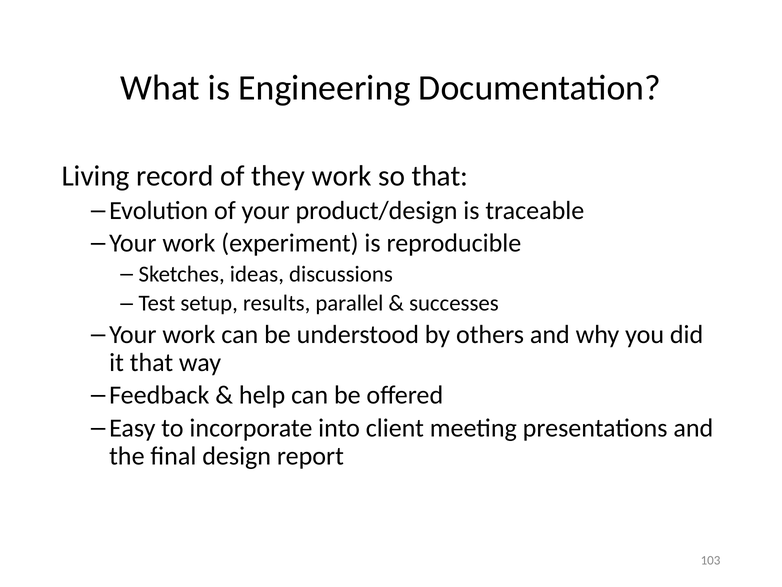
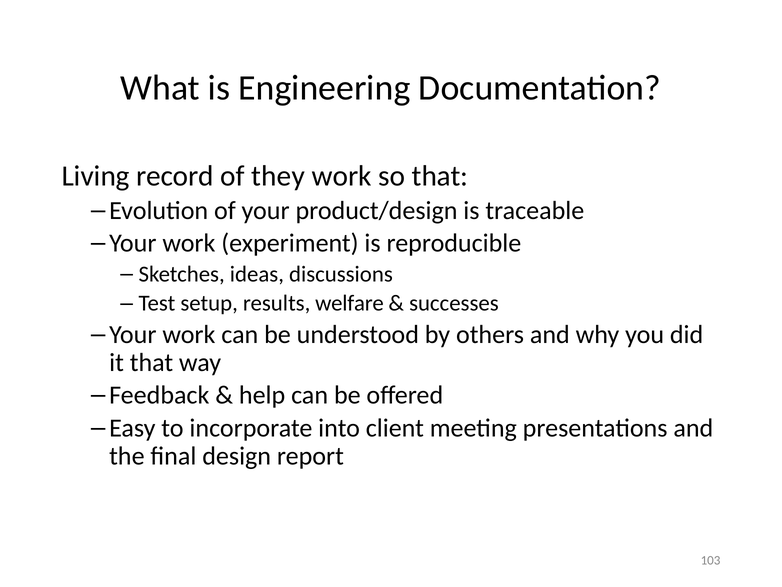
parallel: parallel -> welfare
